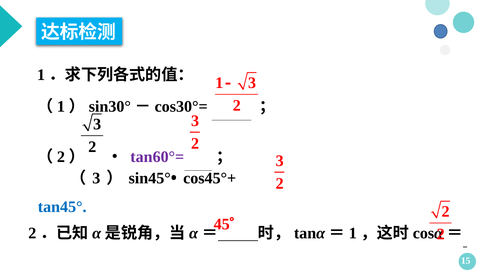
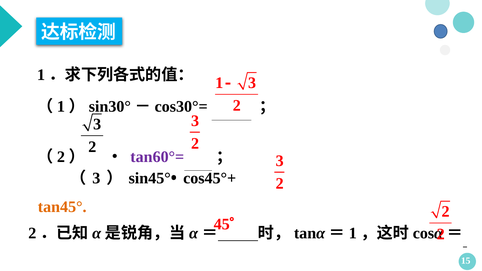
tan45° colour: blue -> orange
